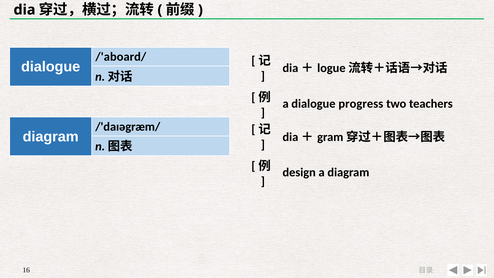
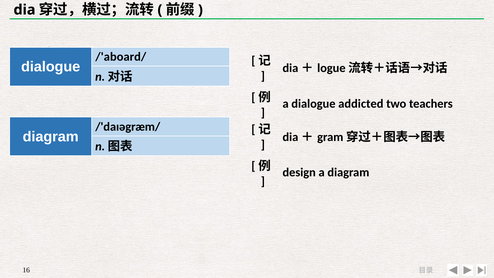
progress: progress -> addicted
